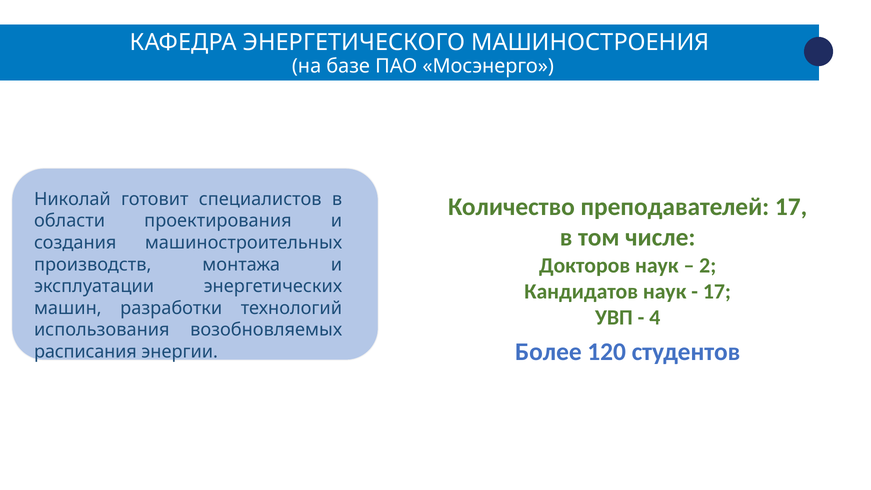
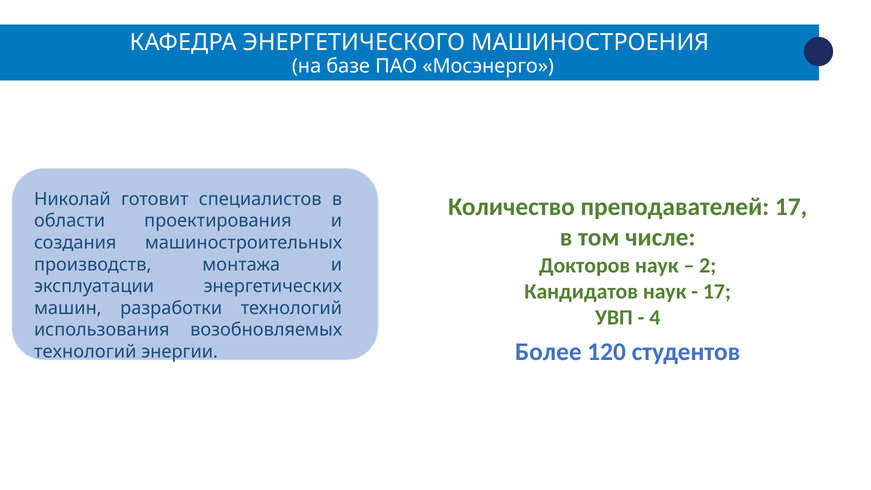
расписания at (85, 352): расписания -> технологий
